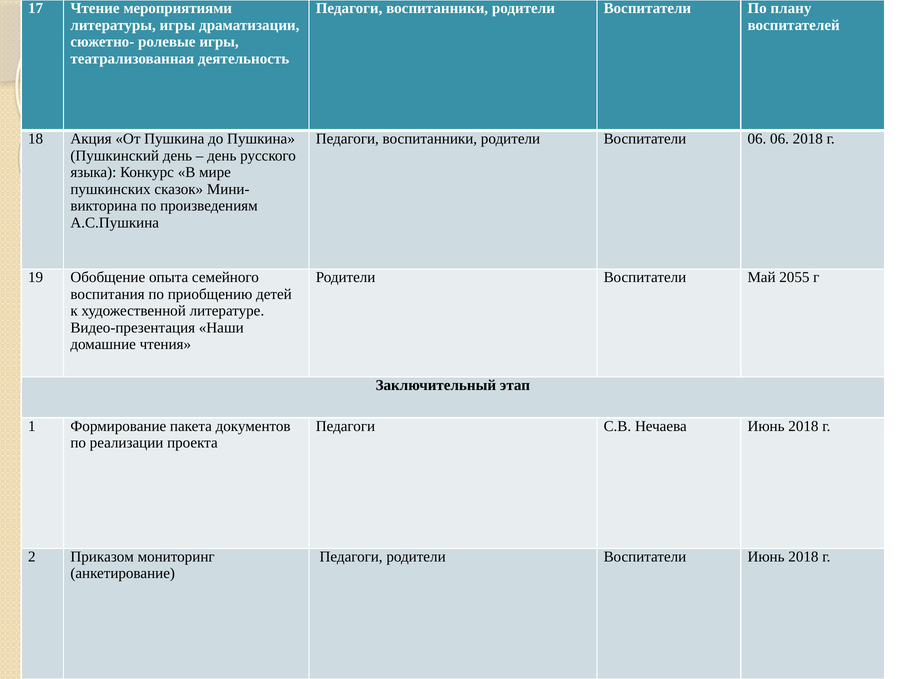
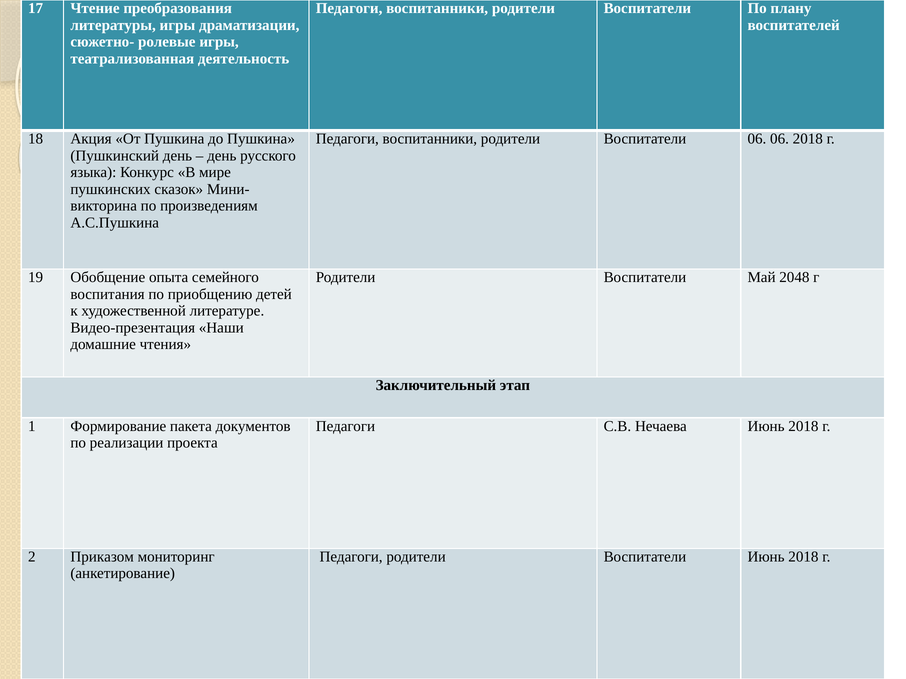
мероприятиями: мероприятиями -> преобразования
2055: 2055 -> 2048
